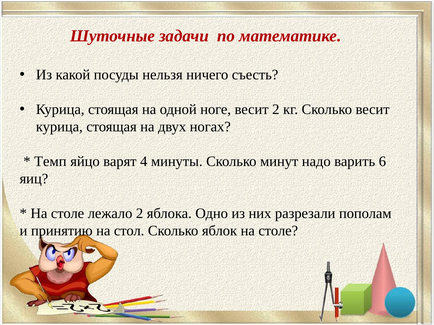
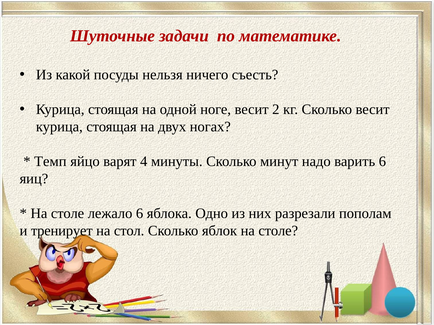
лежало 2: 2 -> 6
принятию: принятию -> тренирует
